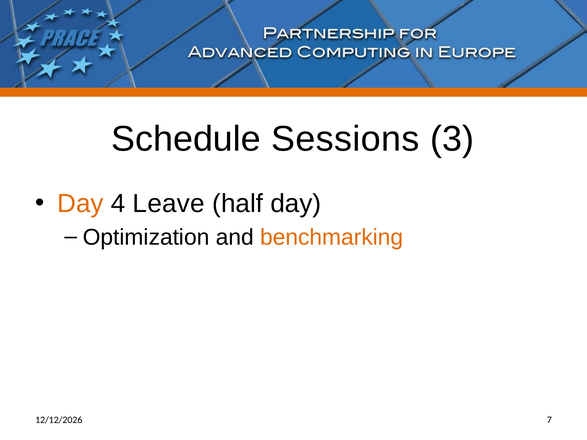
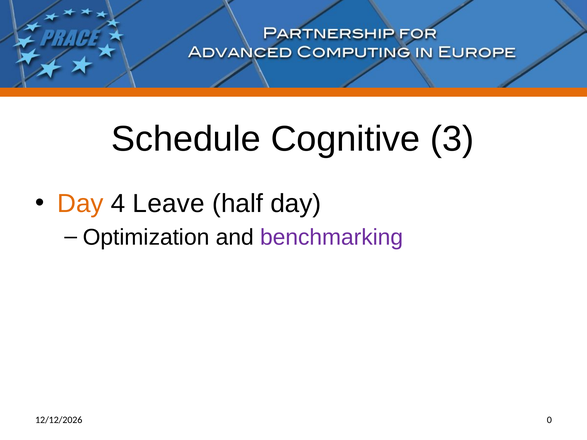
Sessions: Sessions -> Cognitive
benchmarking colour: orange -> purple
7: 7 -> 0
